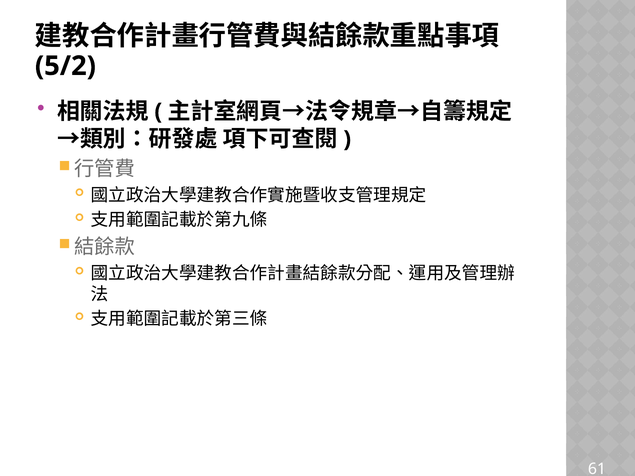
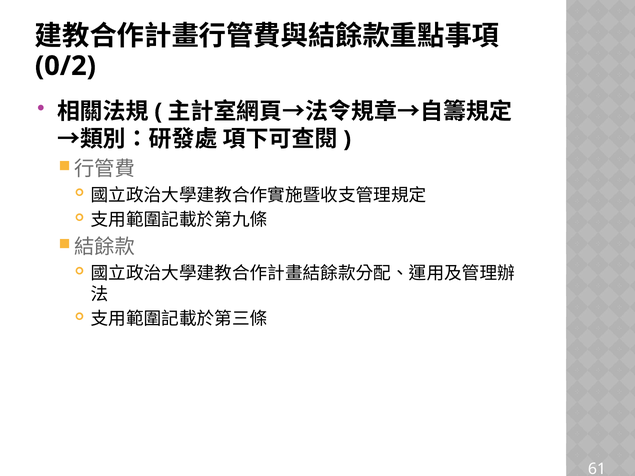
5/2: 5/2 -> 0/2
